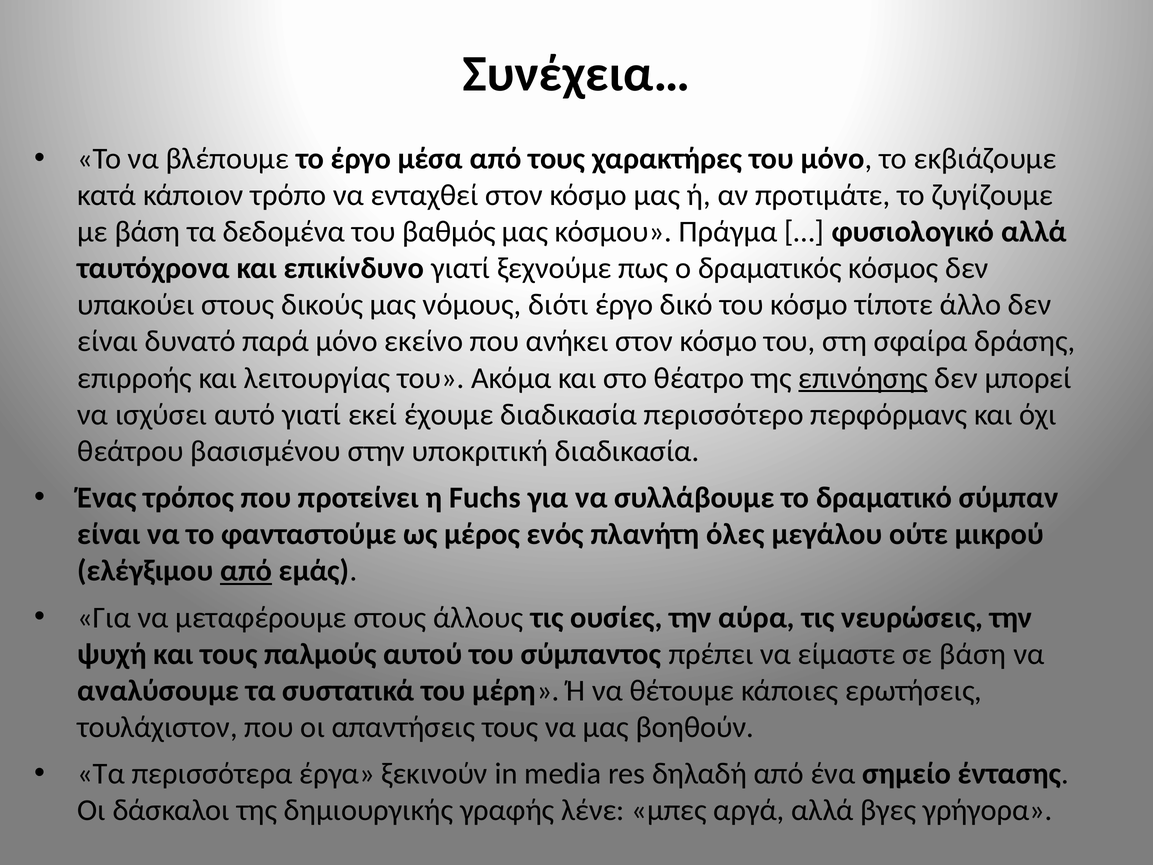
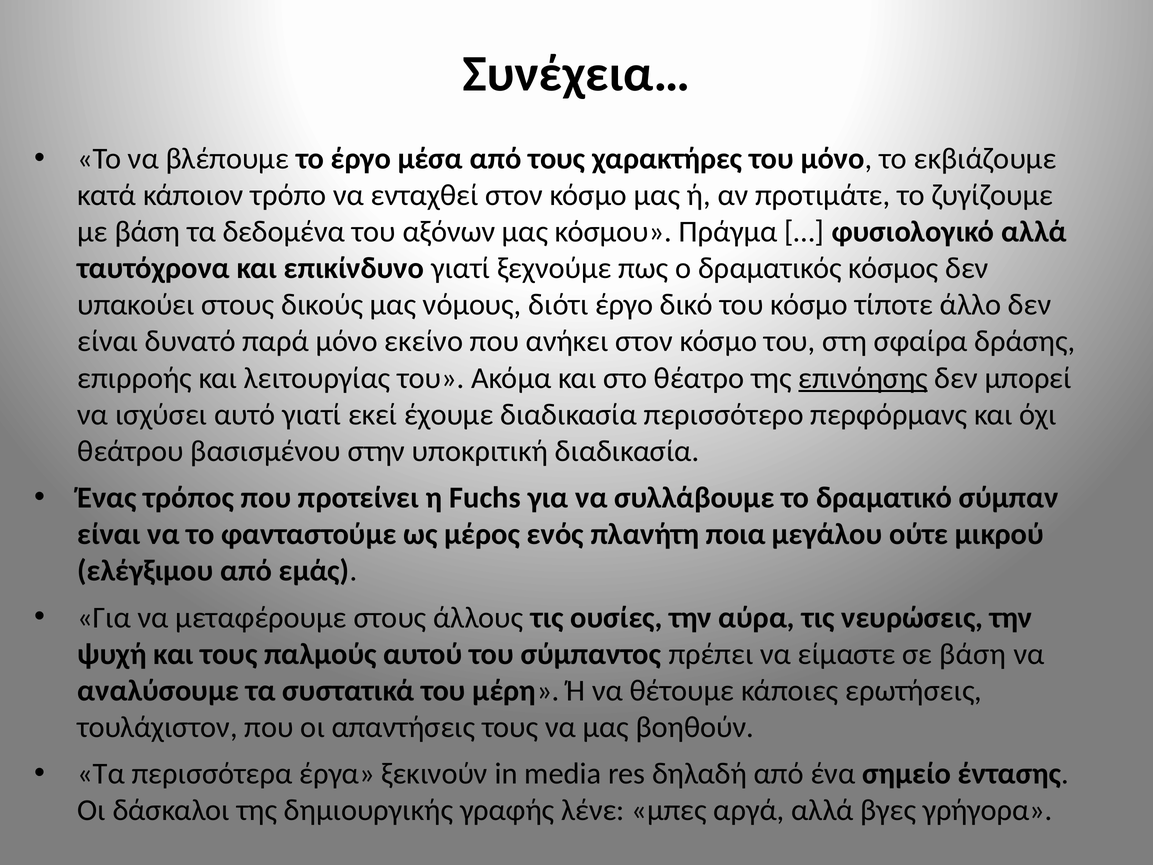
βαθμός: βαθμός -> αξόνων
όλες: όλες -> ποια
από at (246, 571) underline: present -> none
